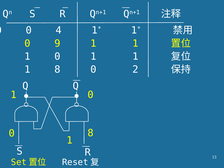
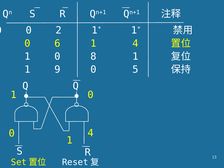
4: 4 -> 2
9: 9 -> 6
1 at (135, 43): 1 -> 4
1 0 1: 1 -> 8
1 8: 8 -> 9
2: 2 -> 5
0 8: 8 -> 4
